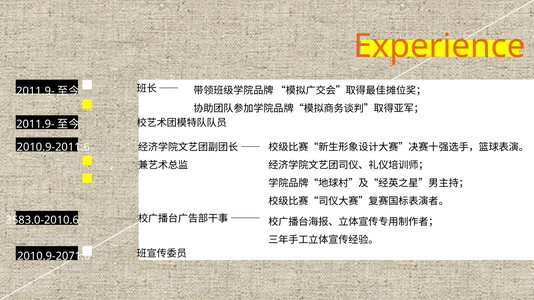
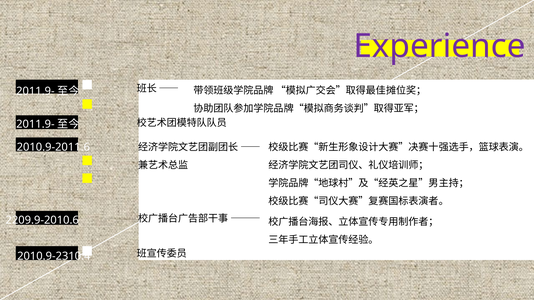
Experience colour: orange -> purple
3583.0-2010.6: 3583.0-2010.6 -> 2209.9-2010.6
2010.9-2071.6: 2010.9-2071.6 -> 2010.9-2310.4
